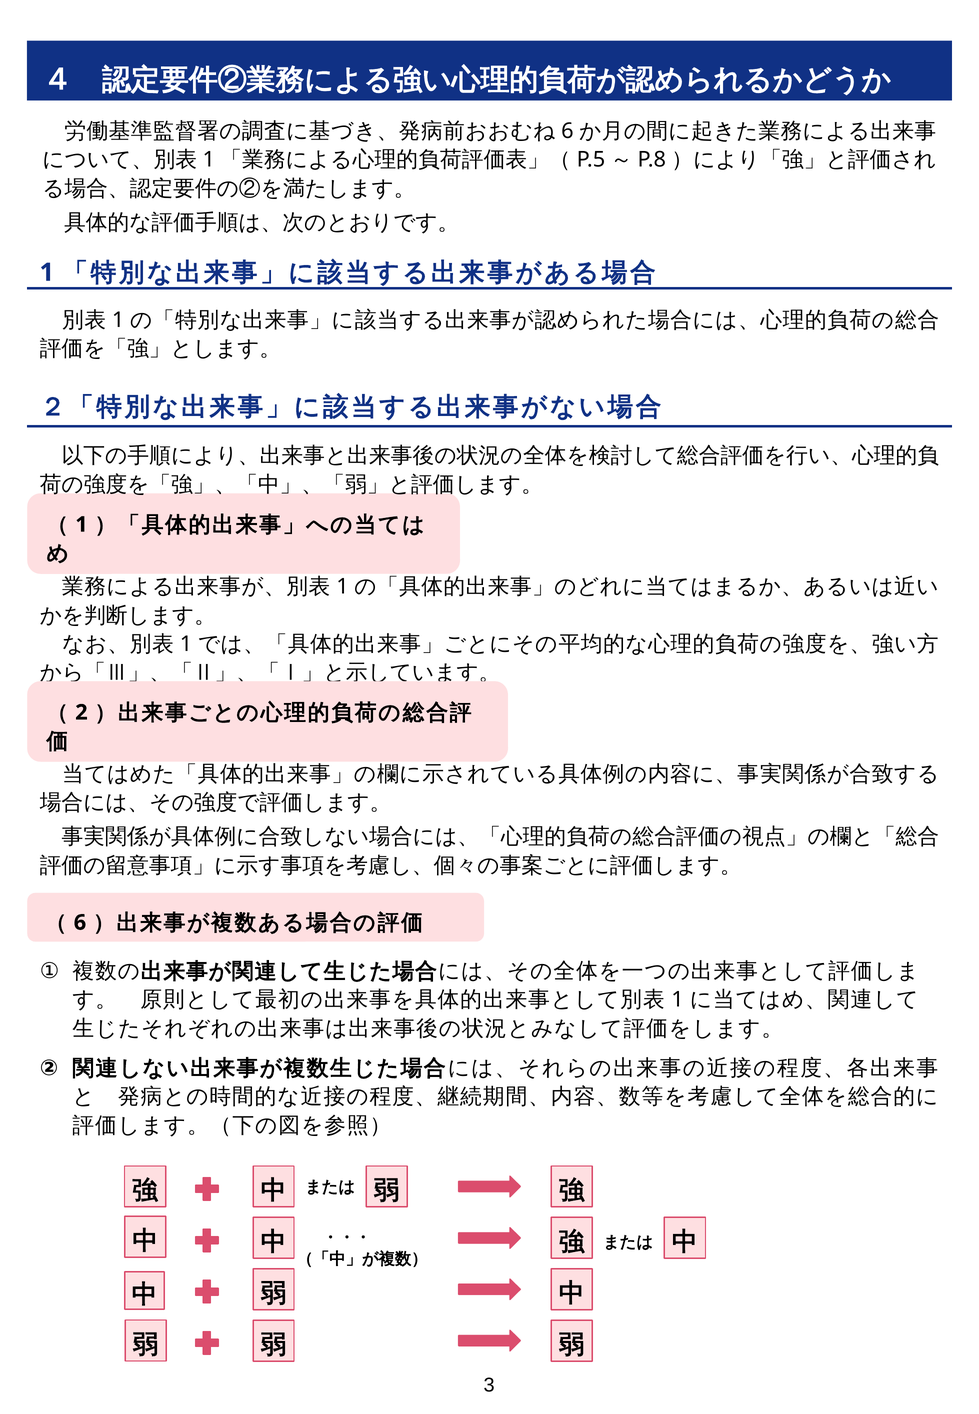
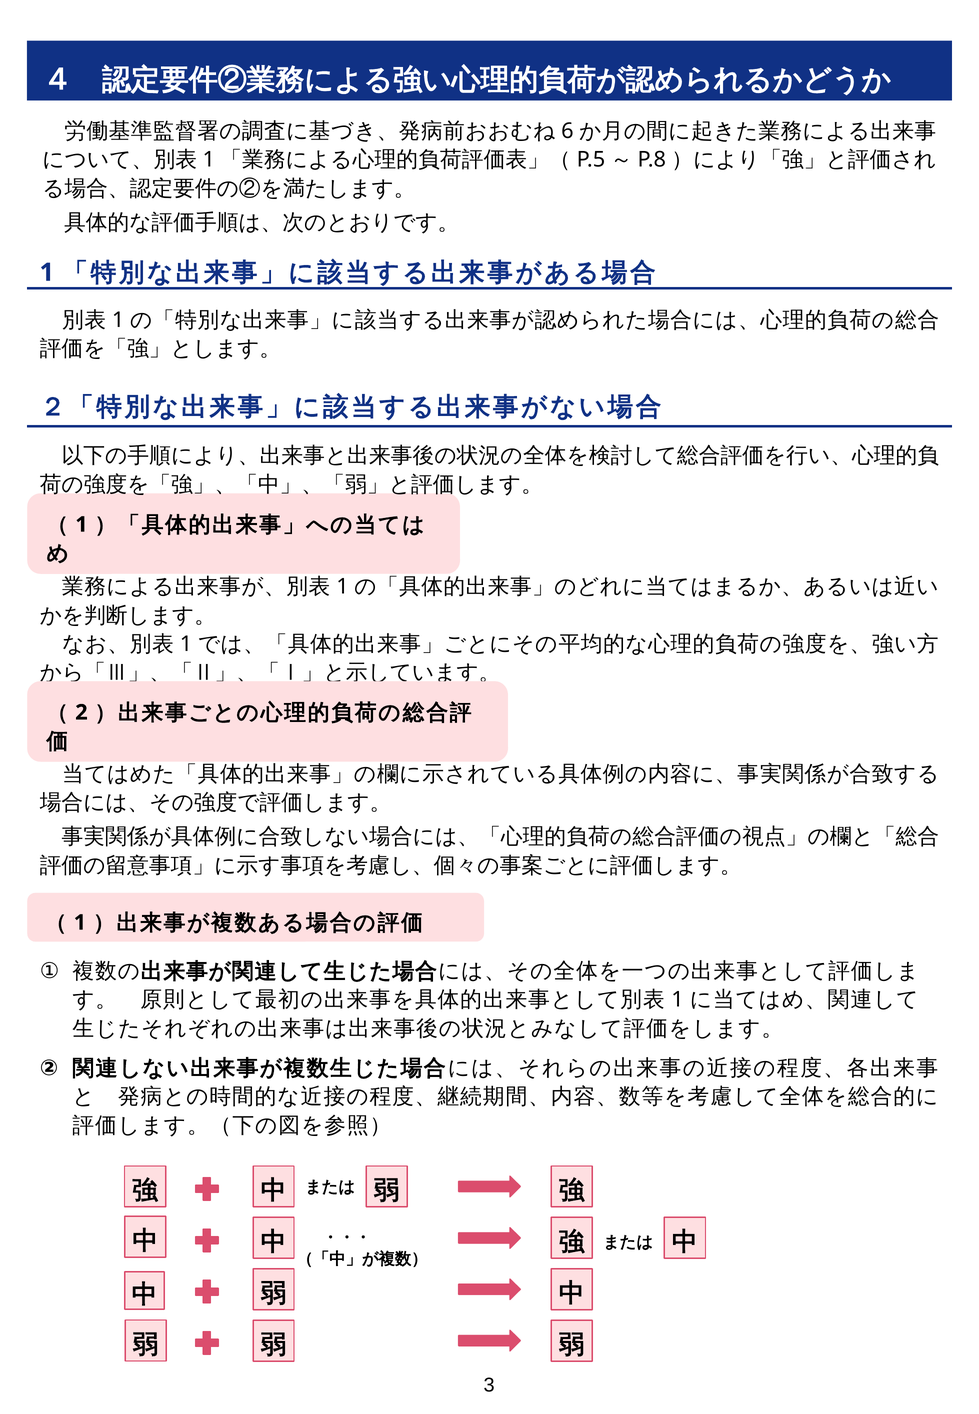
6 at (80, 923): 6 -> 1
